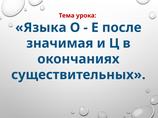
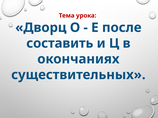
Языка: Языка -> Дворц
значимая: значимая -> составить
